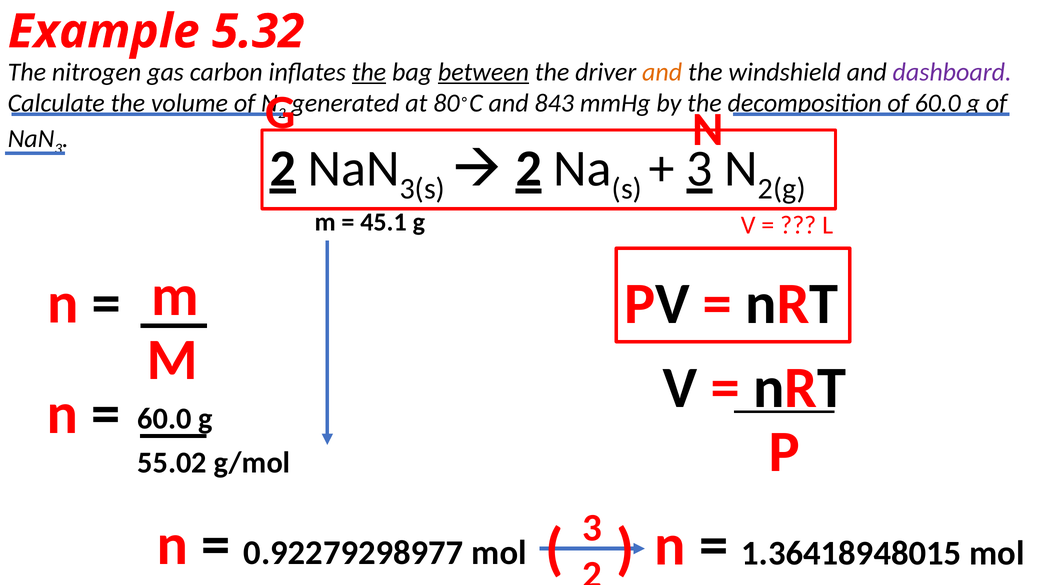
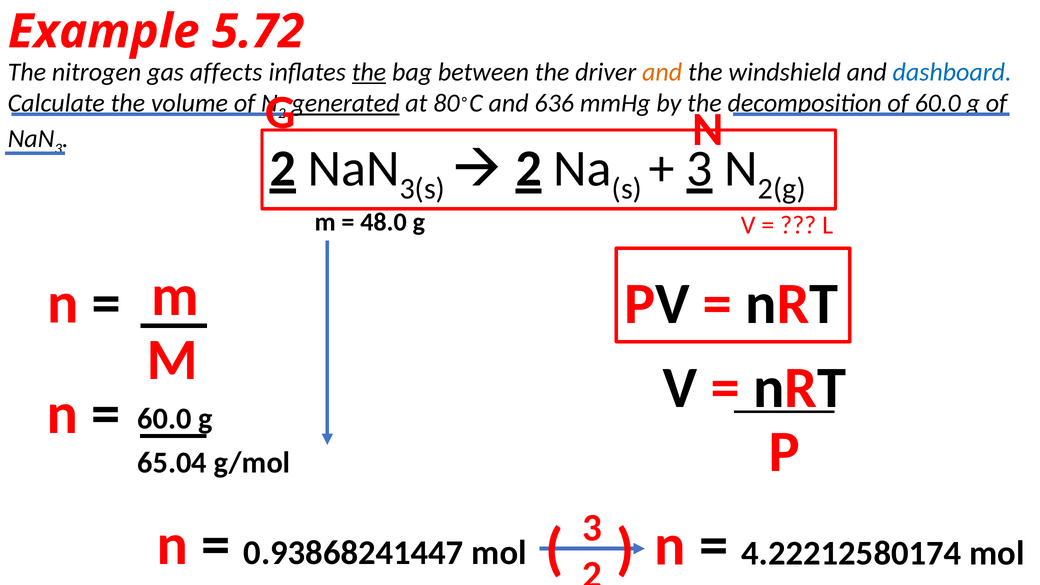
5.32: 5.32 -> 5.72
carbon: carbon -> affects
between underline: present -> none
dashboard colour: purple -> blue
generated underline: none -> present
843: 843 -> 636
45.1: 45.1 -> 48.0
55.02: 55.02 -> 65.04
0.92279298977: 0.92279298977 -> 0.93868241447
1.36418948015: 1.36418948015 -> 4.22212580174
